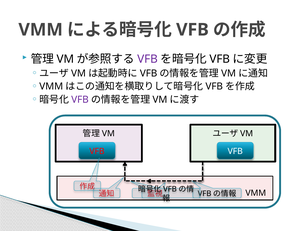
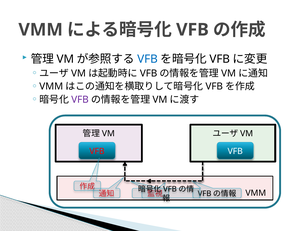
VFB at (148, 59) colour: purple -> blue
